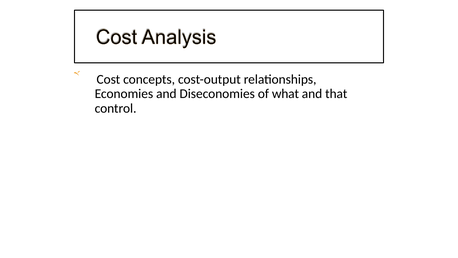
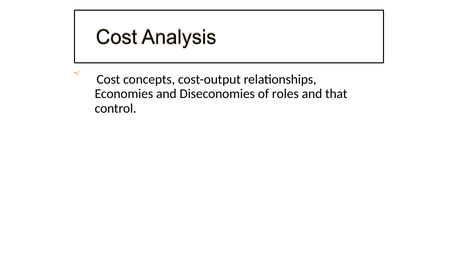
what: what -> roles
